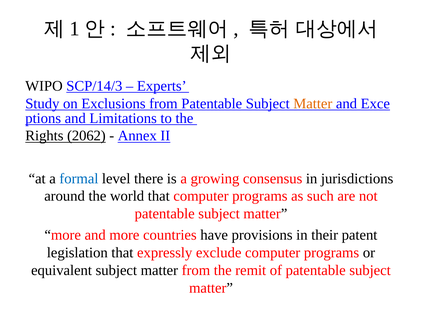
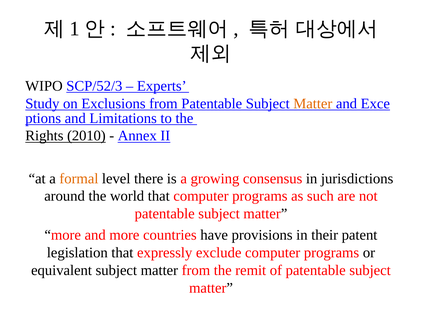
SCP/14/3: SCP/14/3 -> SCP/52/3
2062: 2062 -> 2010
formal colour: blue -> orange
